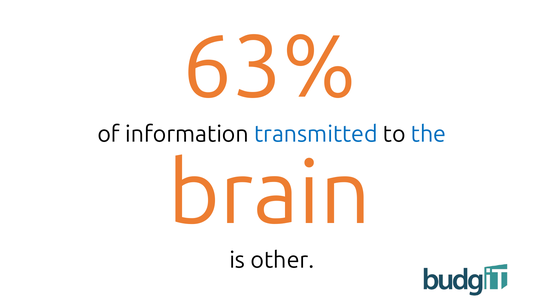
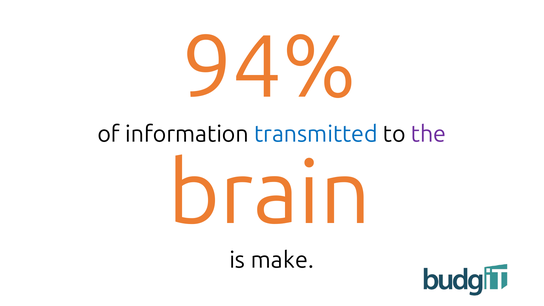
63%: 63% -> 94%
the colour: blue -> purple
other: other -> make
